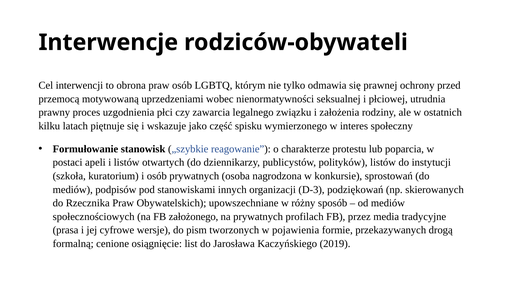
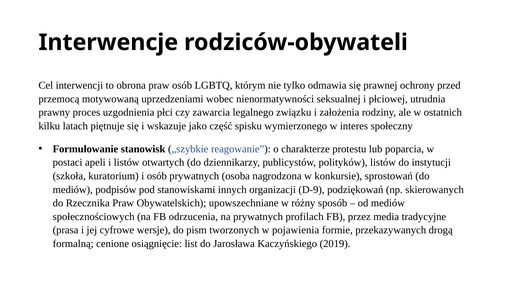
D-3: D-3 -> D-9
założonego: założonego -> odrzucenia
